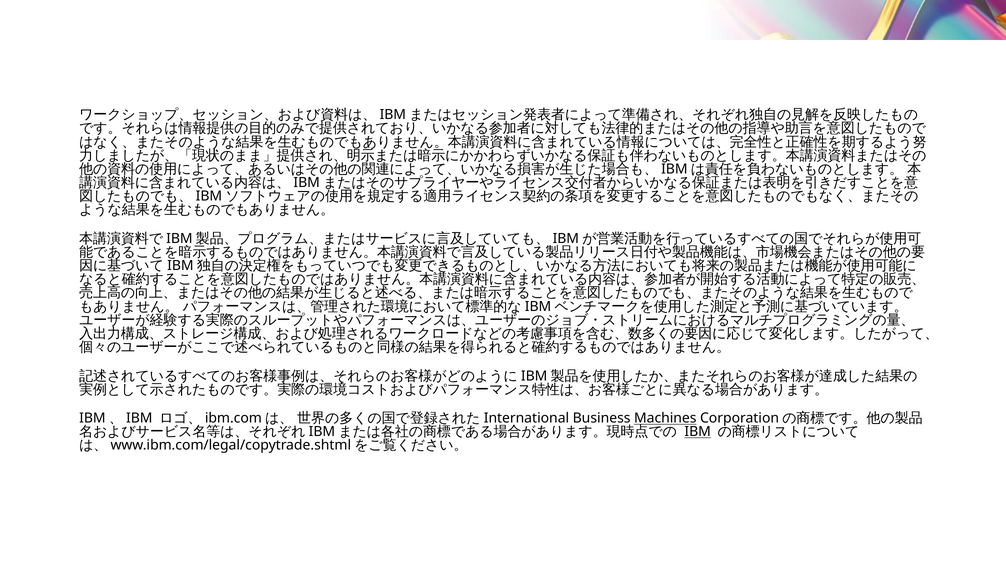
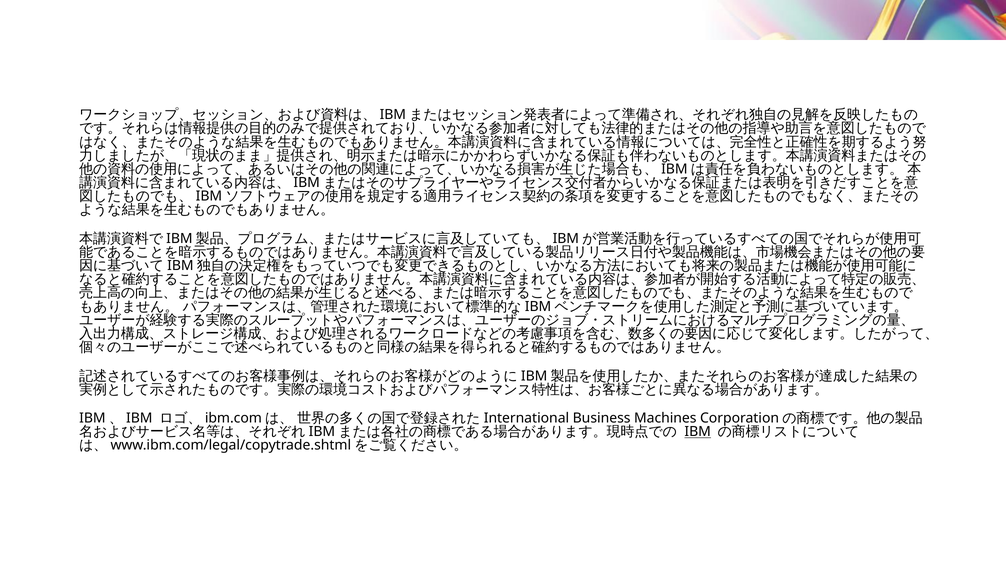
Machines underline: present -> none
